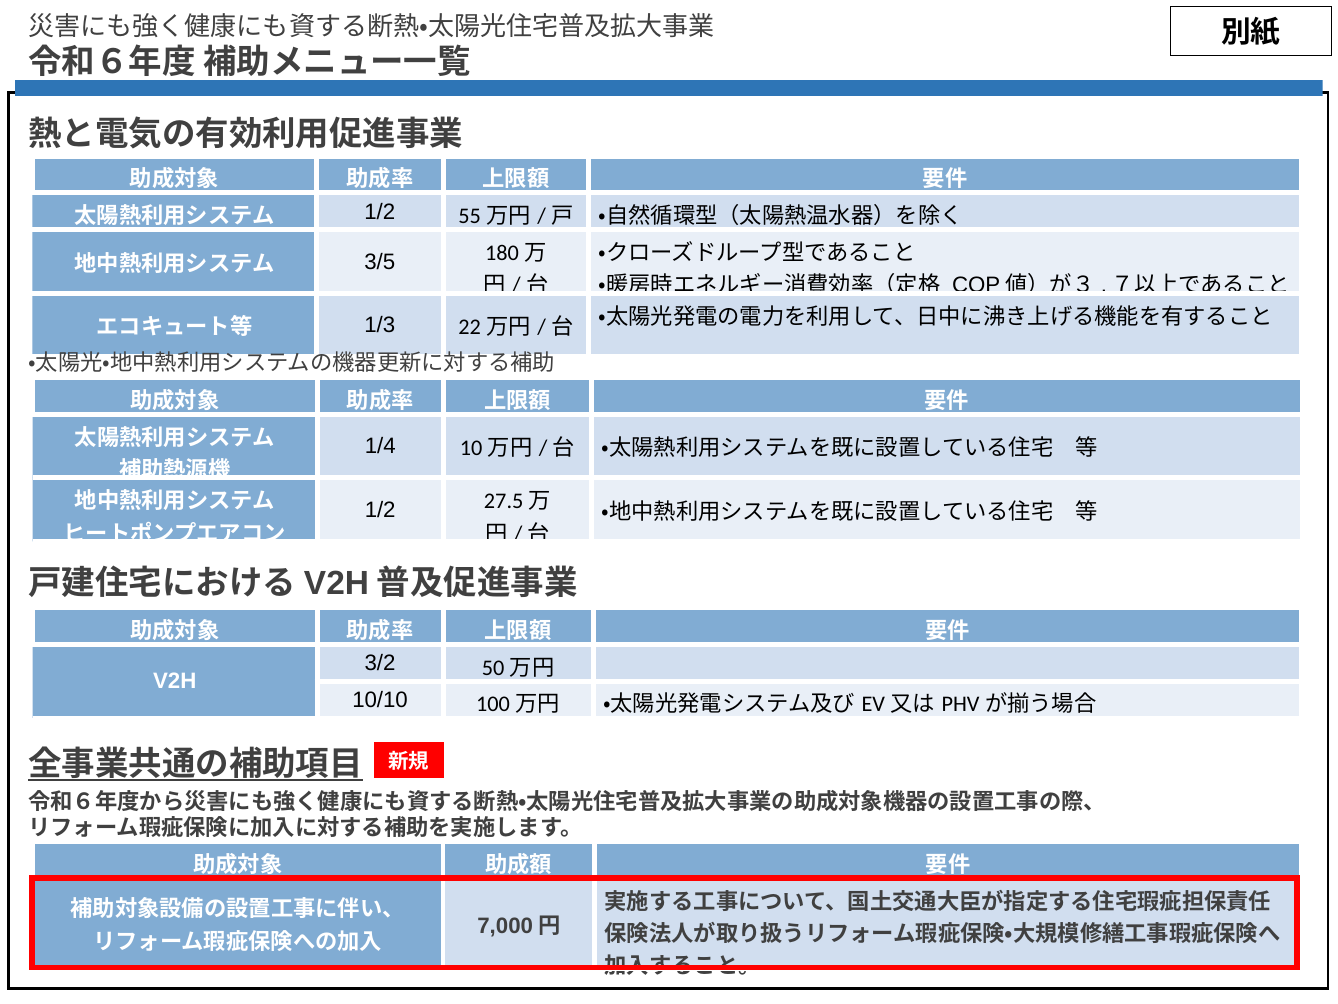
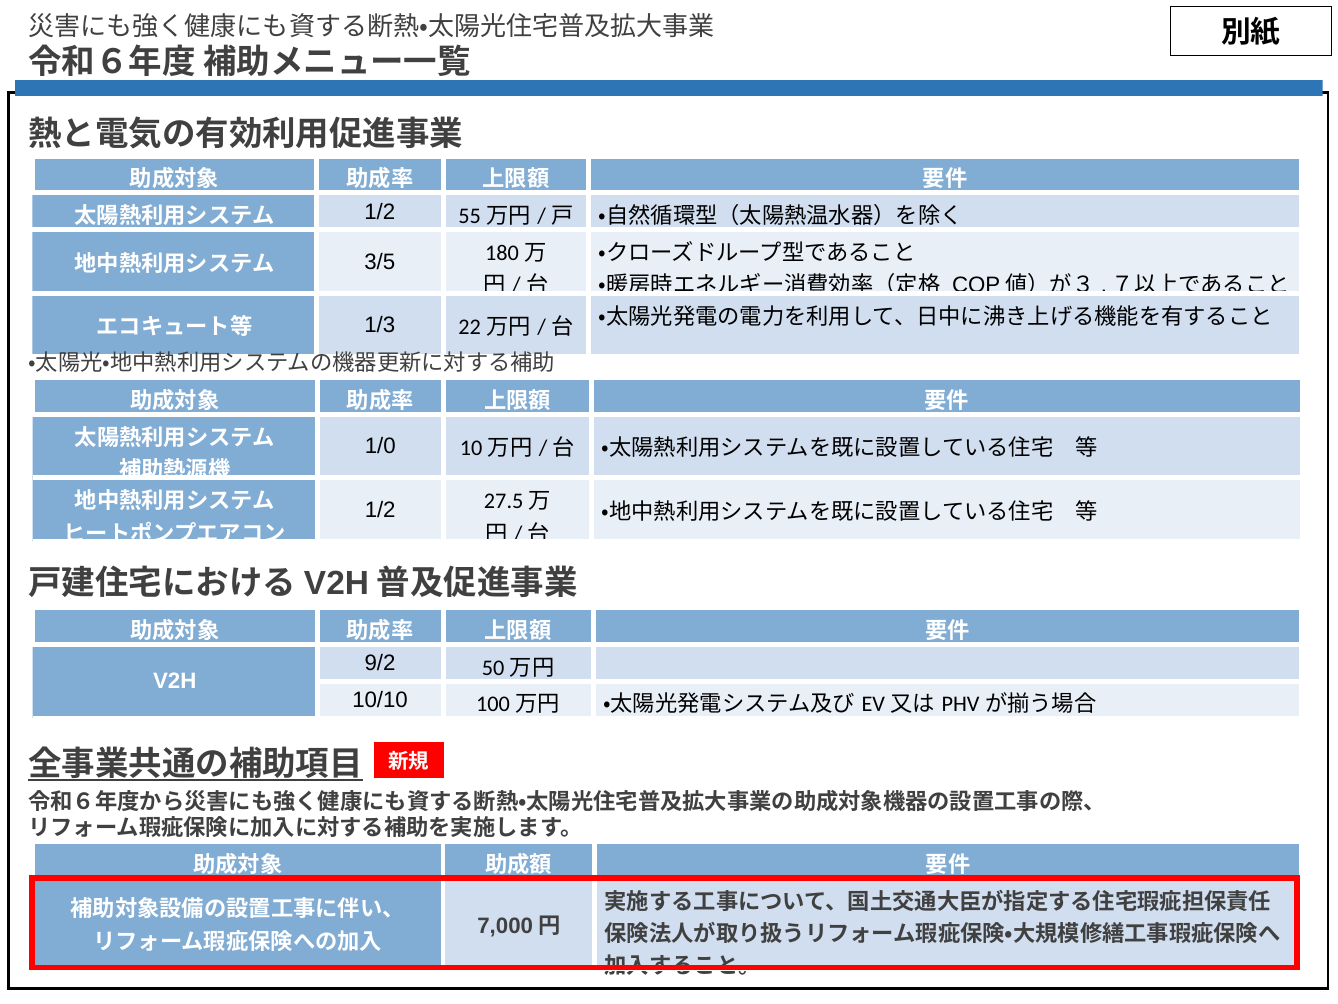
1/4: 1/4 -> 1/0
3/2: 3/2 -> 9/2
